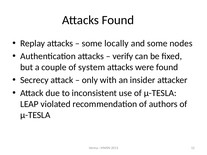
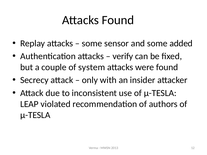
locally: locally -> sensor
nodes: nodes -> added
